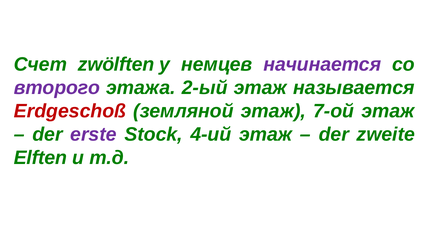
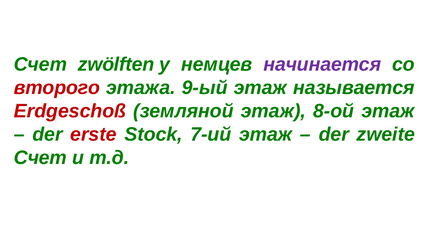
второго colour: purple -> red
2-ый: 2-ый -> 9-ый
7-ой: 7-ой -> 8-ой
erste colour: purple -> red
4-ий: 4-ий -> 7-ий
Elften at (40, 158): Elften -> Счет
